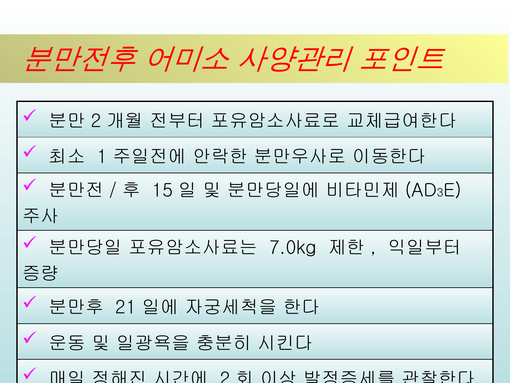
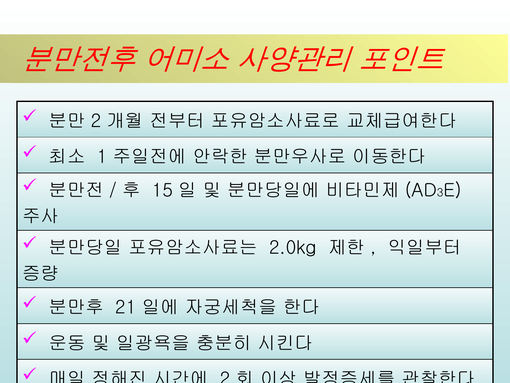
7.0kg: 7.0kg -> 2.0kg
